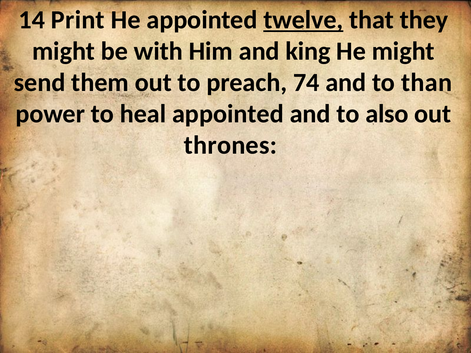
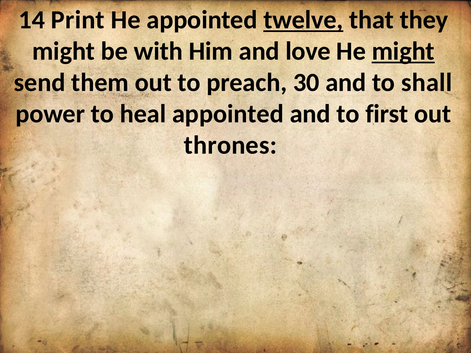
king: king -> love
might at (403, 51) underline: none -> present
74: 74 -> 30
than: than -> shall
also: also -> first
